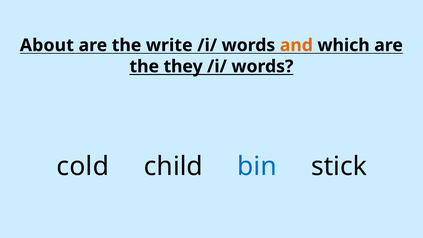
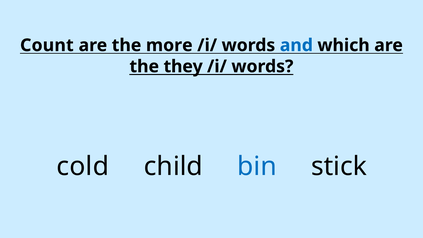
About: About -> Count
write: write -> more
and colour: orange -> blue
